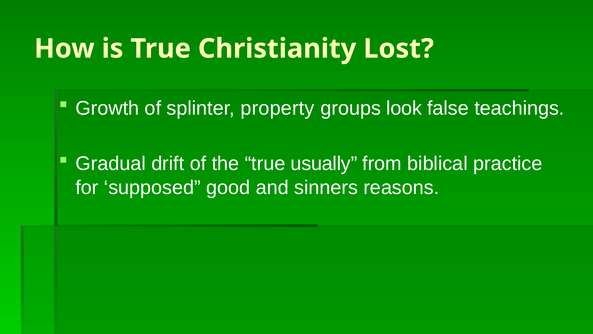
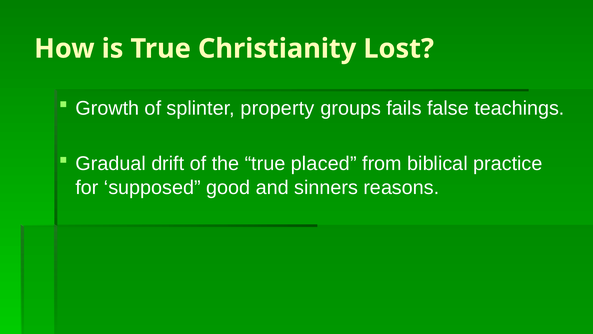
look: look -> fails
usually: usually -> placed
